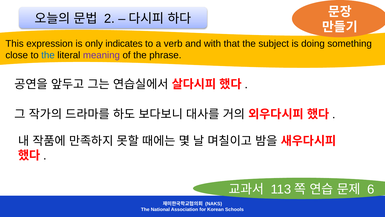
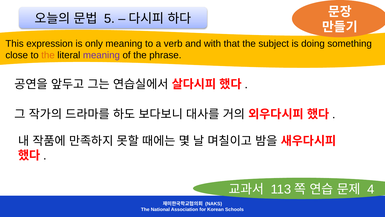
2: 2 -> 5
only indicates: indicates -> meaning
the at (48, 55) colour: blue -> orange
6: 6 -> 4
